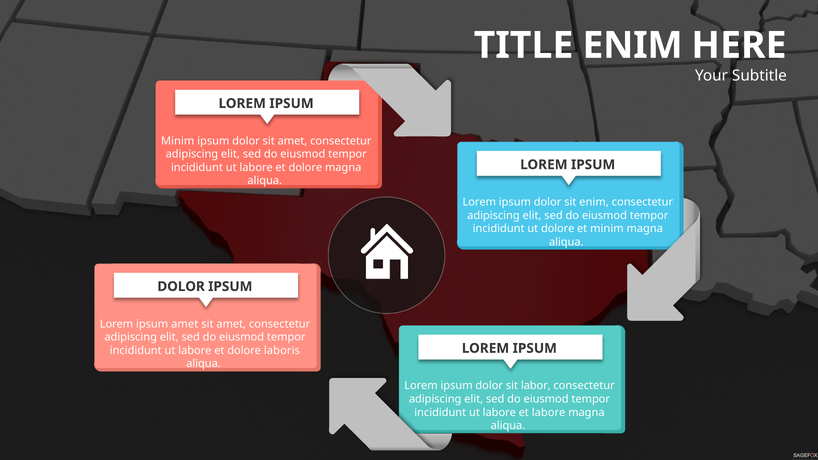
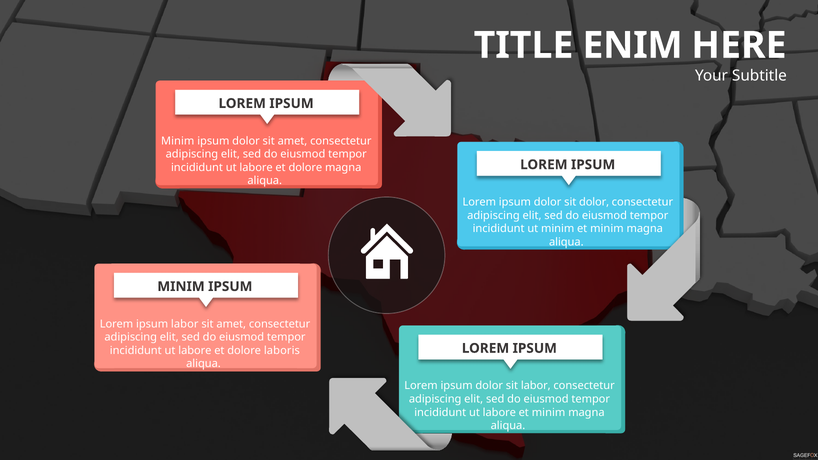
sit enim: enim -> dolor
ut dolore: dolore -> minim
DOLOR at (181, 287): DOLOR -> MINIM
ipsum amet: amet -> labor
labore et labore: labore -> minim
